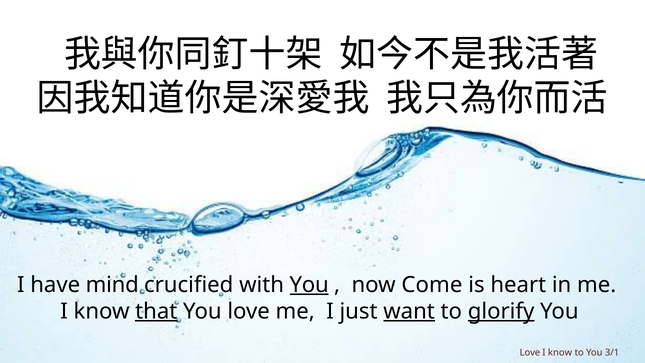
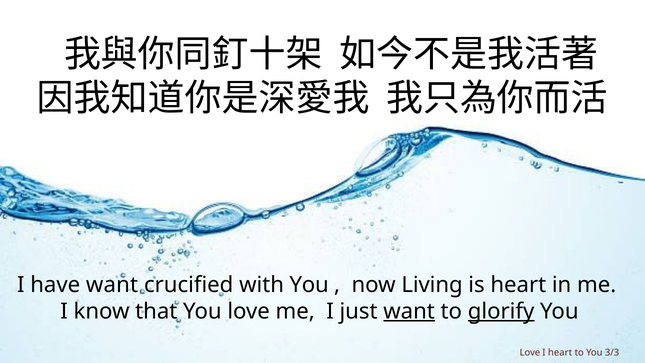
have mind: mind -> want
You at (309, 285) underline: present -> none
Come: Come -> Living
that underline: present -> none
know at (560, 352): know -> heart
3/1: 3/1 -> 3/3
